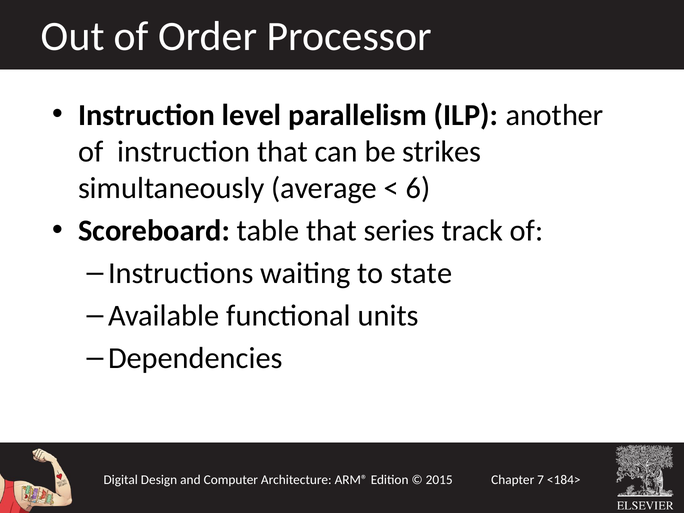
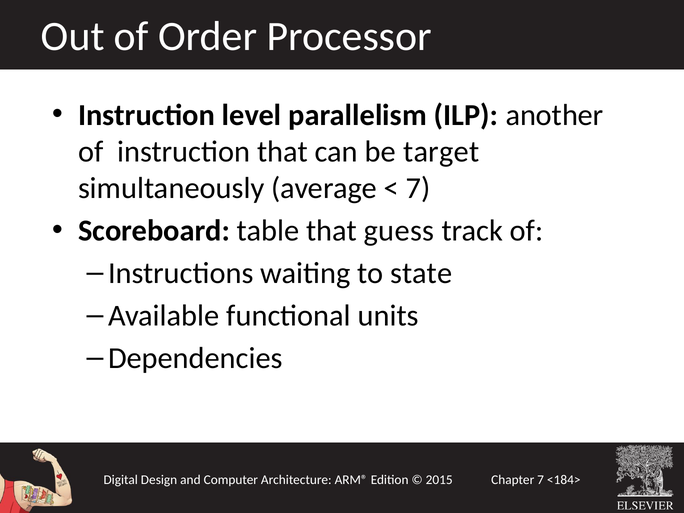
strikes: strikes -> target
6 at (418, 188): 6 -> 7
series: series -> guess
